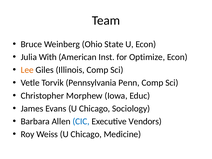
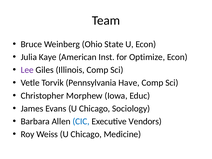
With: With -> Kaye
Lee colour: orange -> purple
Penn: Penn -> Have
